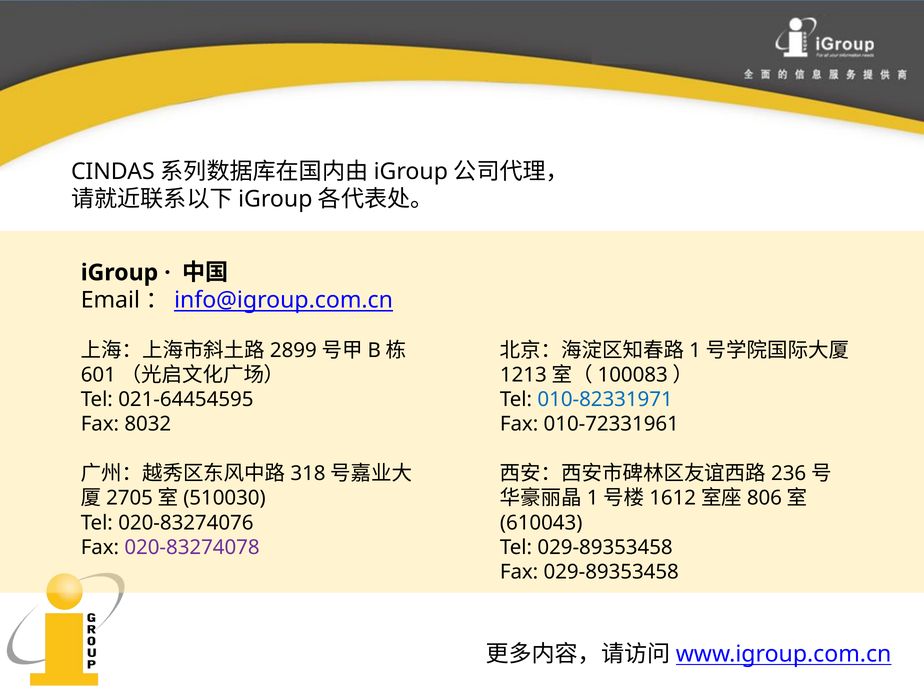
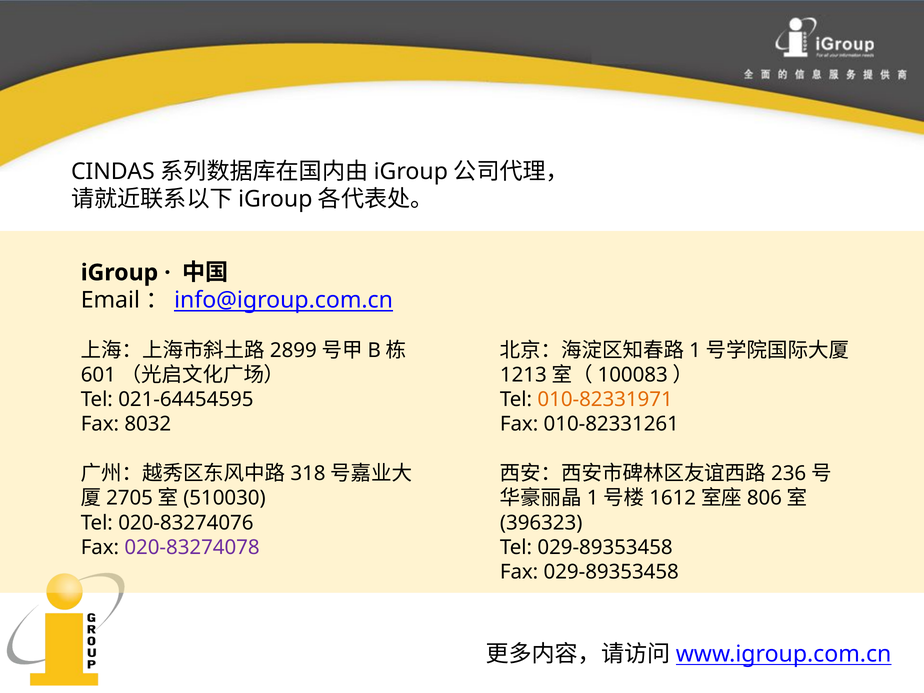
010-82331971 colour: blue -> orange
010-72331961: 010-72331961 -> 010-82331261
610043: 610043 -> 396323
